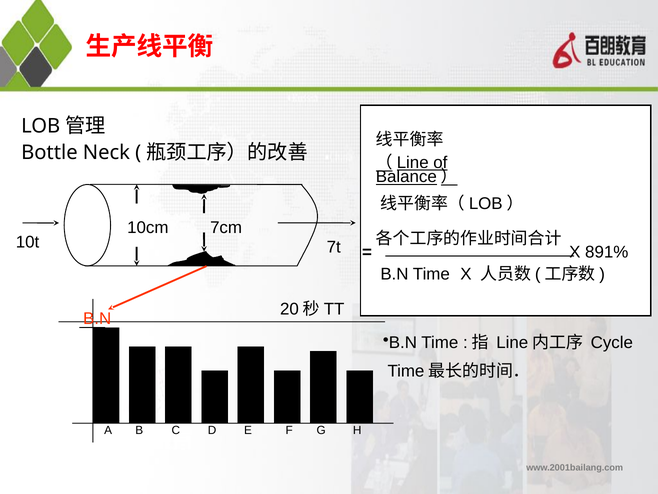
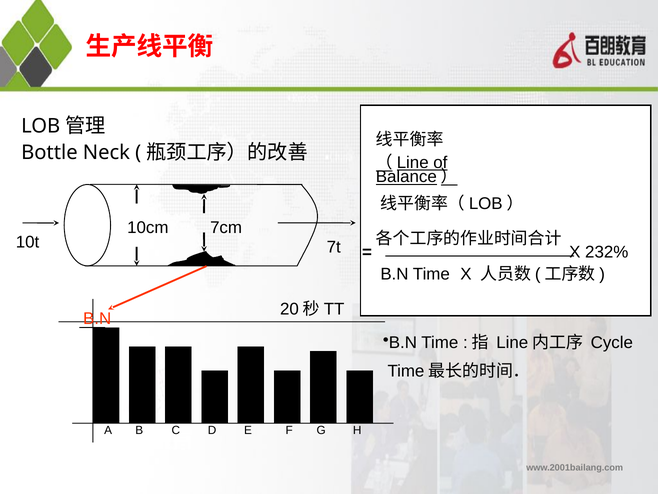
891%: 891% -> 232%
